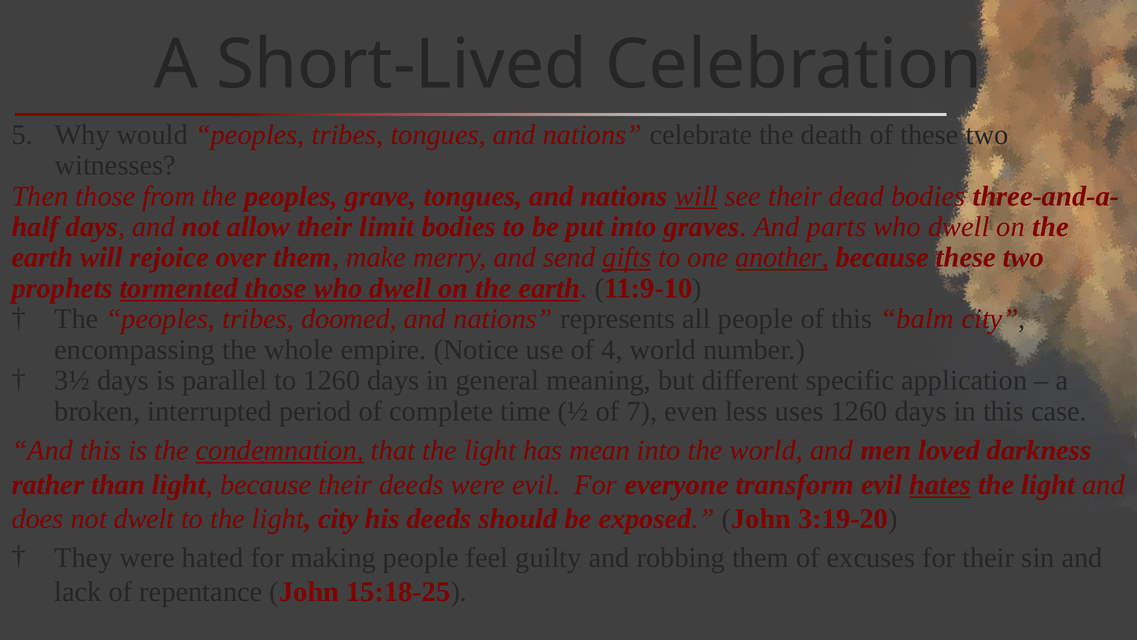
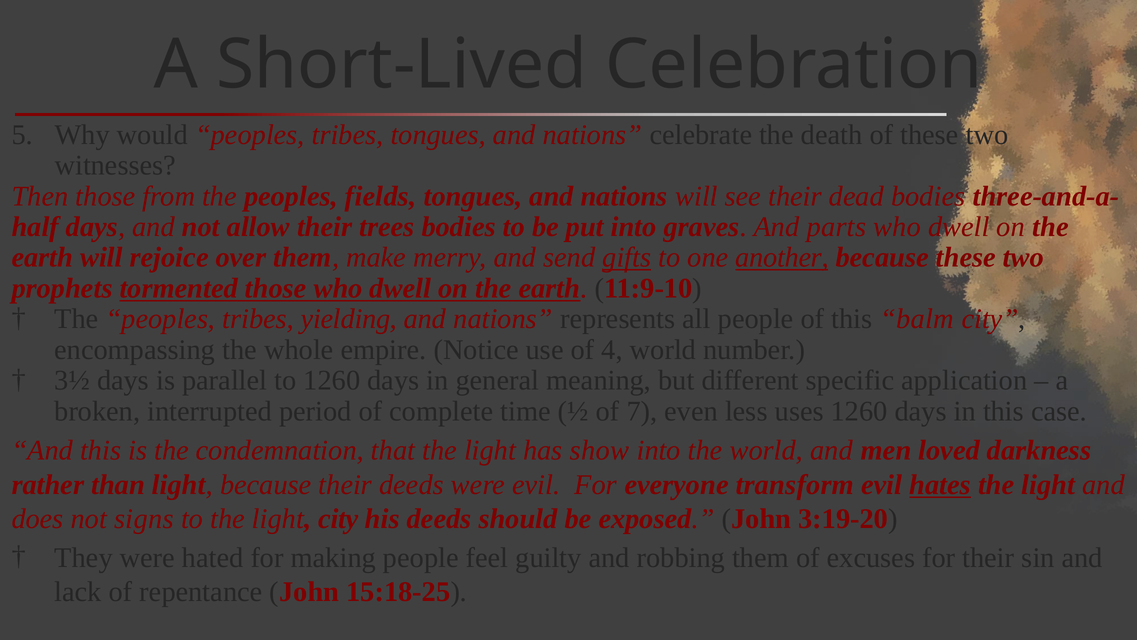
grave: grave -> fields
will at (696, 196) underline: present -> none
limit: limit -> trees
doomed: doomed -> yielding
condemnation underline: present -> none
mean: mean -> show
dwelt: dwelt -> signs
